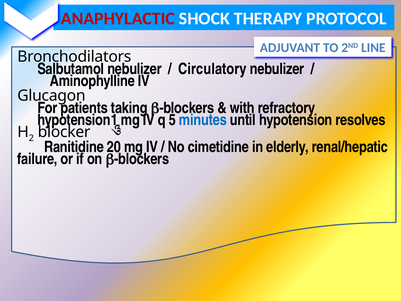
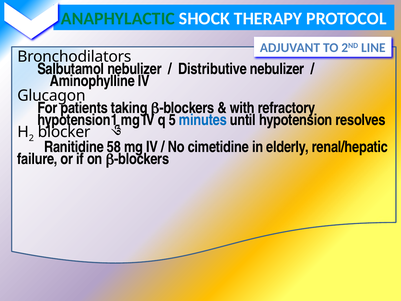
ANAPHYLACTIC colour: red -> green
Circulatory: Circulatory -> Distributive
20: 20 -> 58
